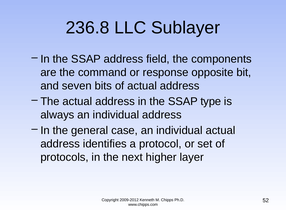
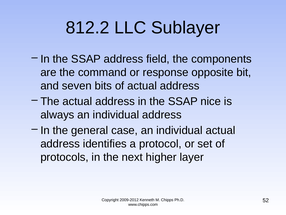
236.8: 236.8 -> 812.2
type: type -> nice
